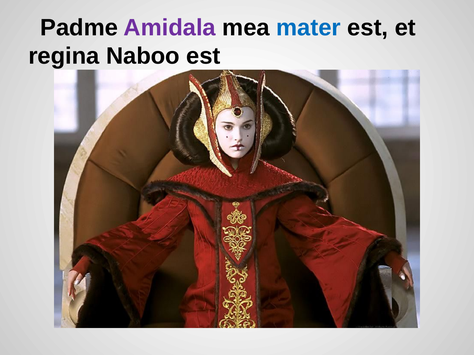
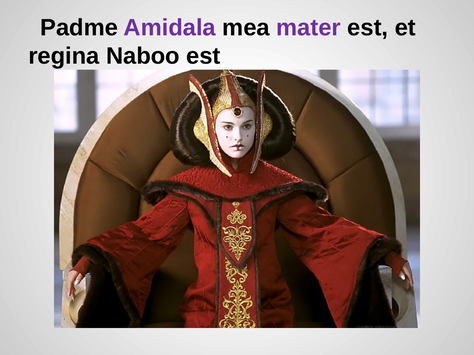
mater colour: blue -> purple
